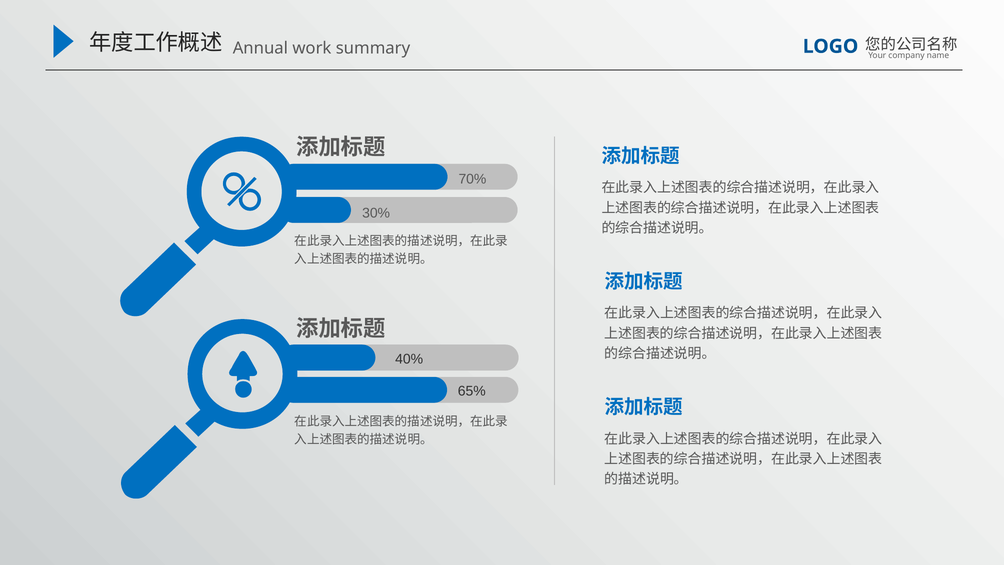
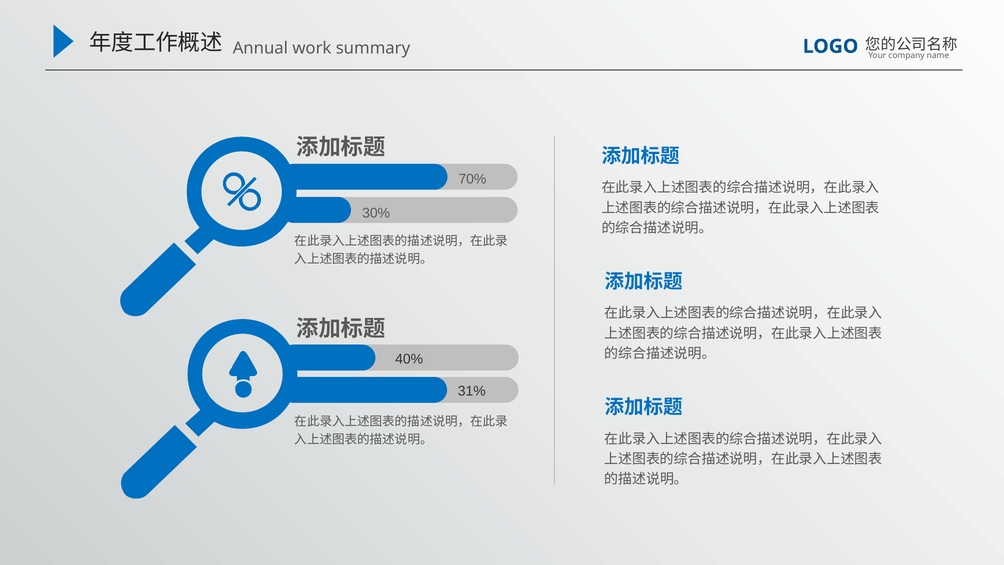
65%: 65% -> 31%
